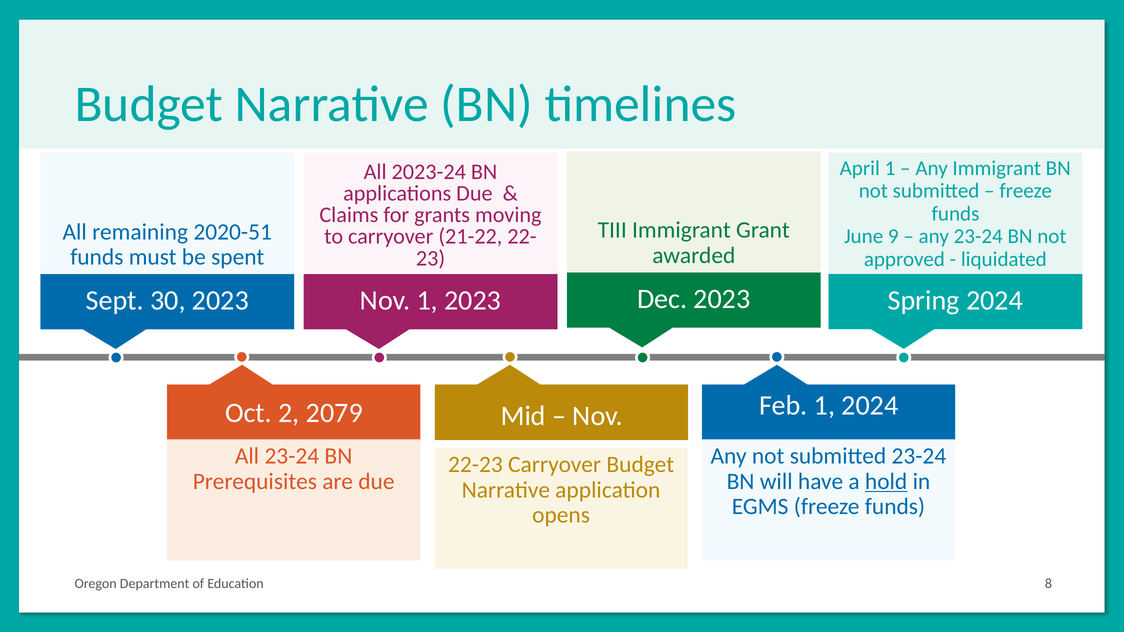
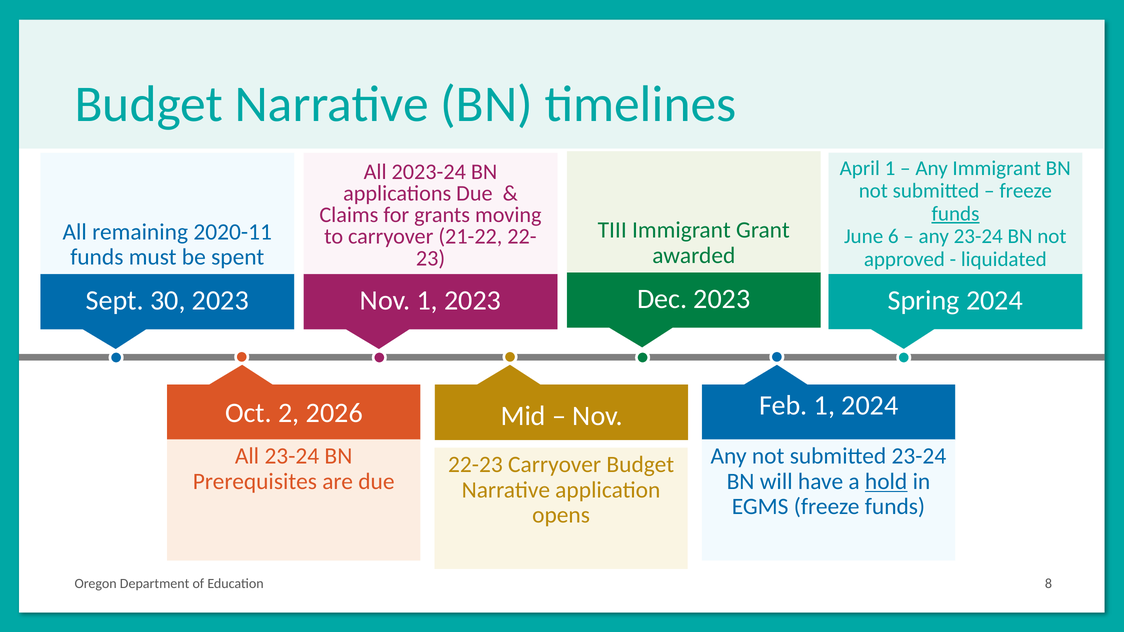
funds at (955, 214) underline: none -> present
2020-51: 2020-51 -> 2020-11
9: 9 -> 6
2079: 2079 -> 2026
